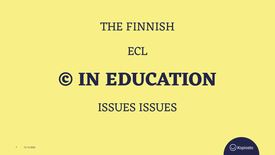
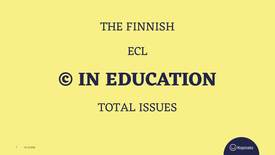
ISSUES at (117, 107): ISSUES -> TOTAL
